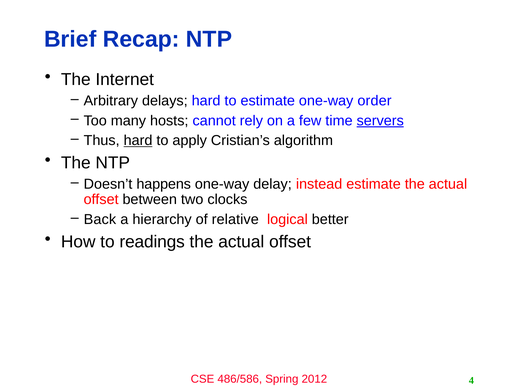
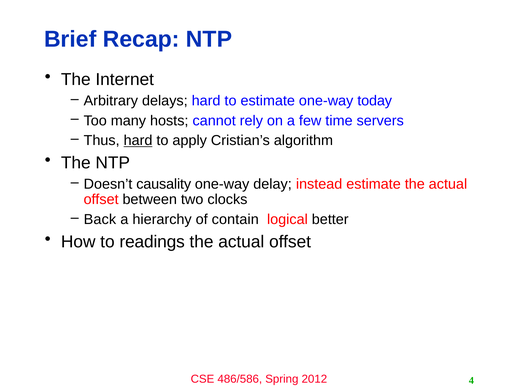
order: order -> today
servers underline: present -> none
happens: happens -> causality
relative: relative -> contain
